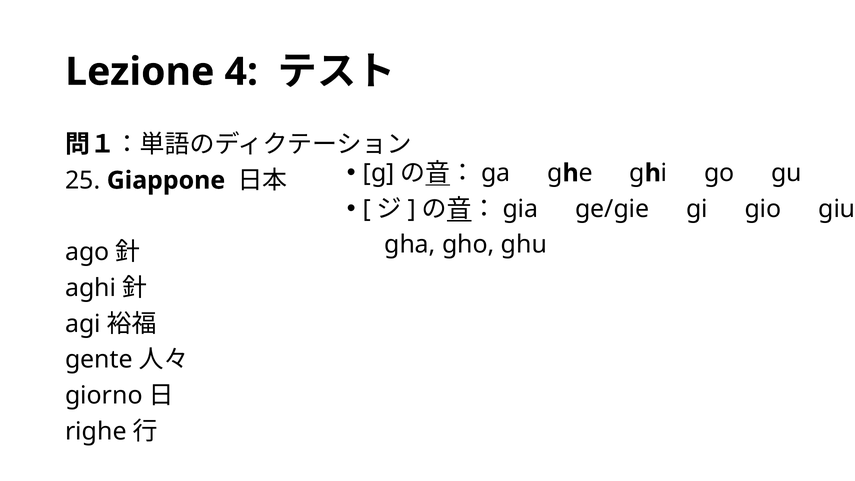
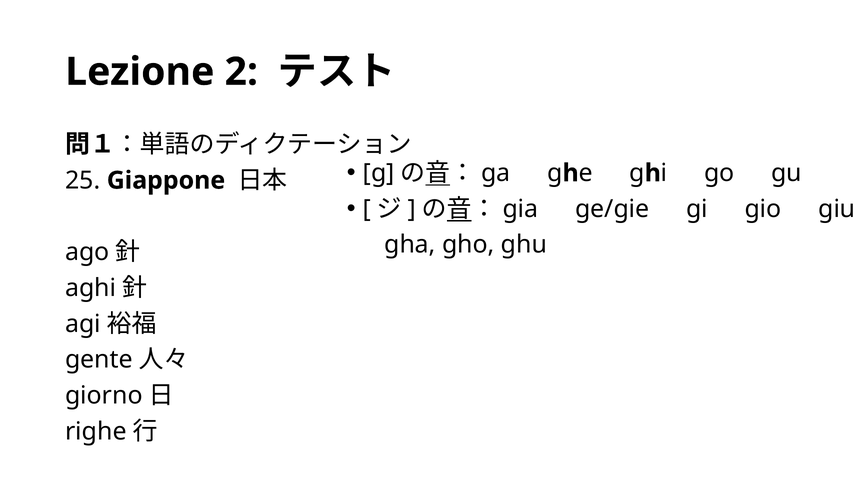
4: 4 -> 2
